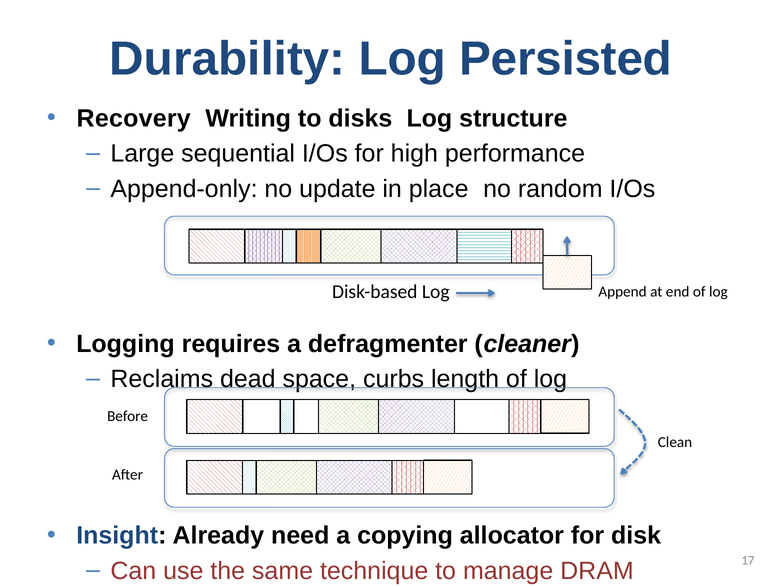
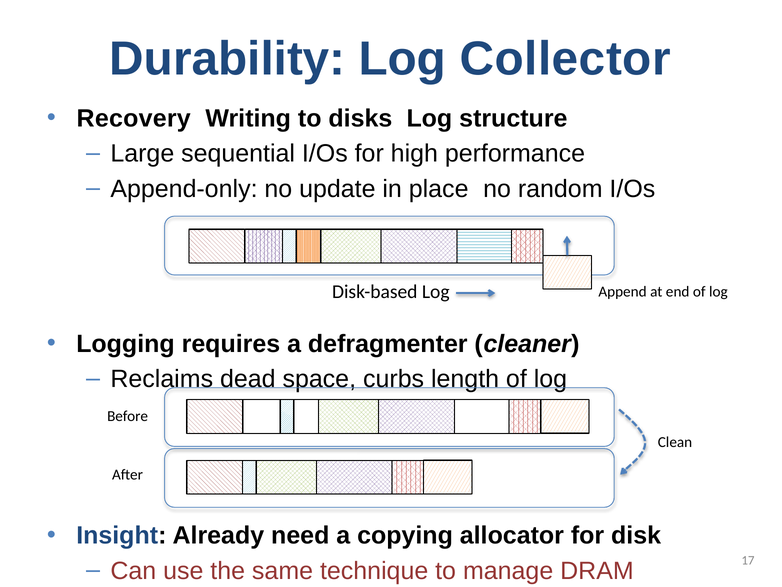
Persisted: Persisted -> Collector
